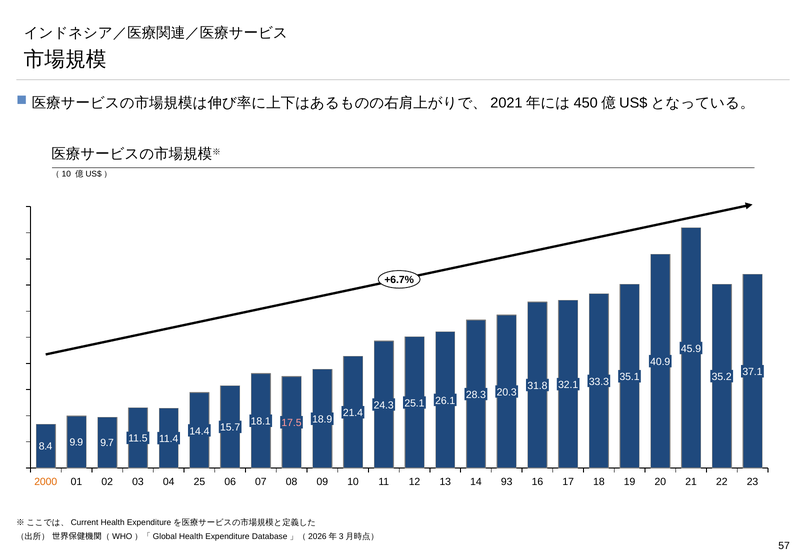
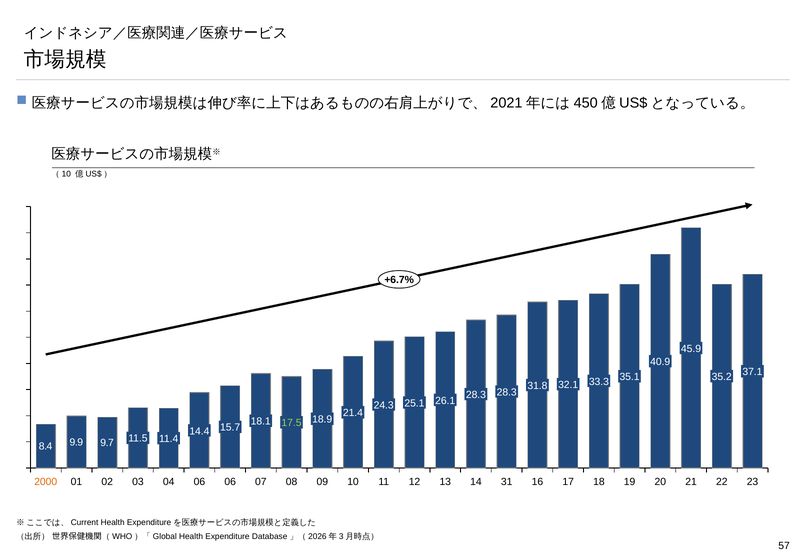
28.3 20.3: 20.3 -> 28.3
17.5 colour: pink -> light green
04 25: 25 -> 06
93: 93 -> 31
